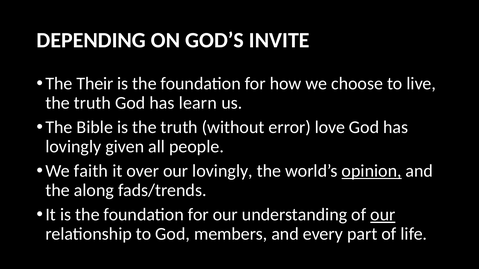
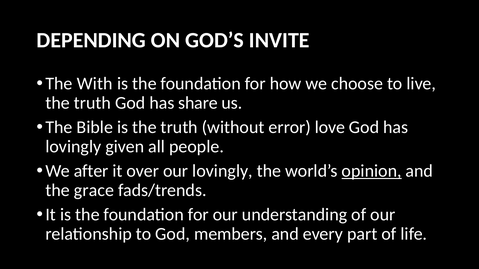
Their: Their -> With
learn: learn -> share
faith: faith -> after
along: along -> grace
our at (383, 215) underline: present -> none
